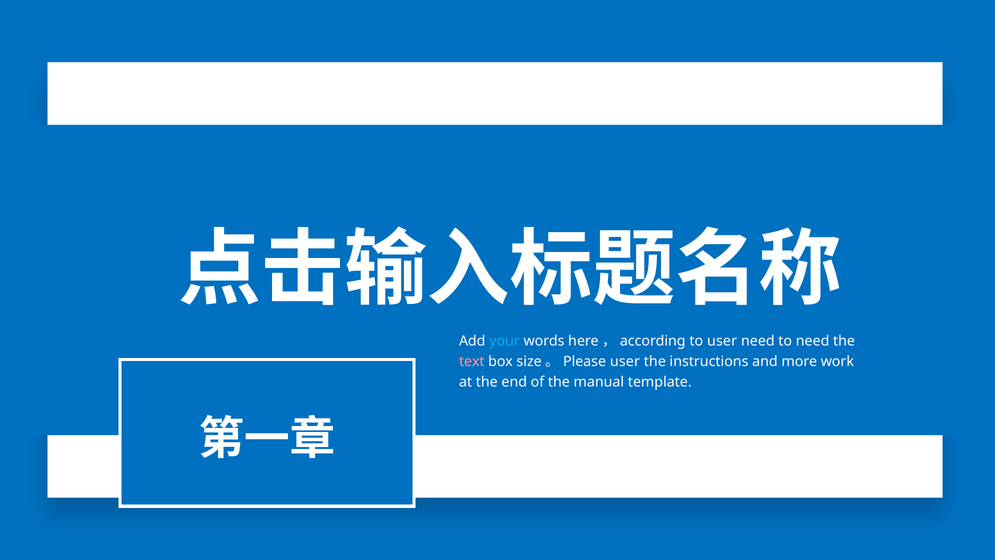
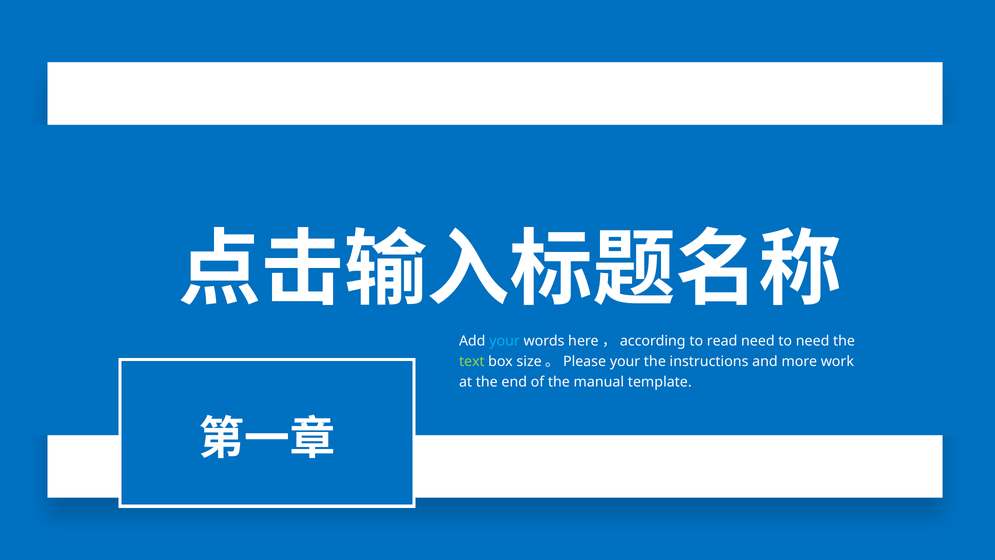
to user: user -> read
text colour: pink -> light green
user at (625, 362): user -> your
